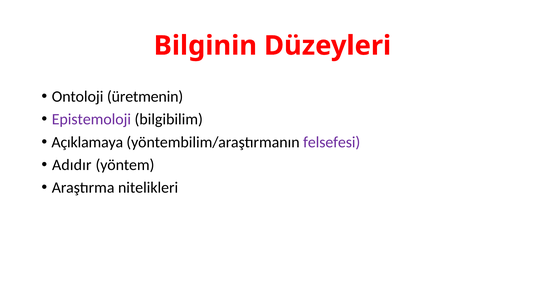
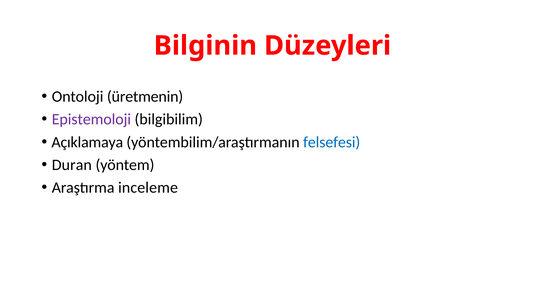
felsefesi colour: purple -> blue
Adıdır: Adıdır -> Duran
nitelikleri: nitelikleri -> inceleme
